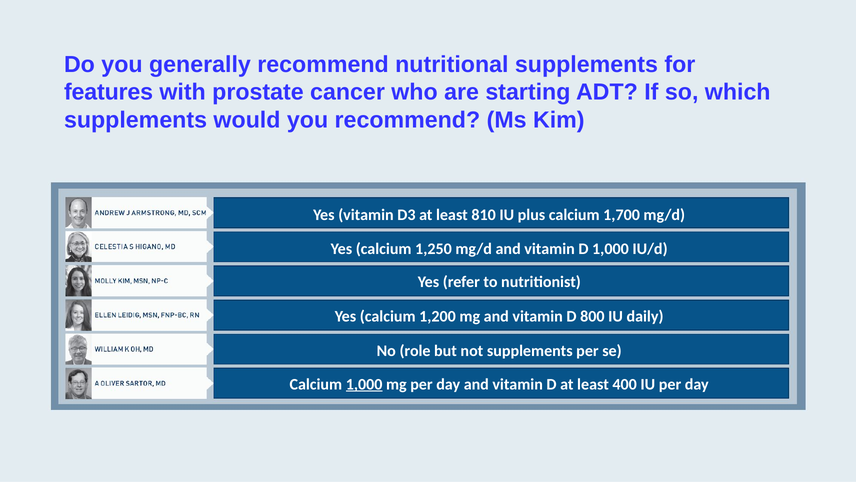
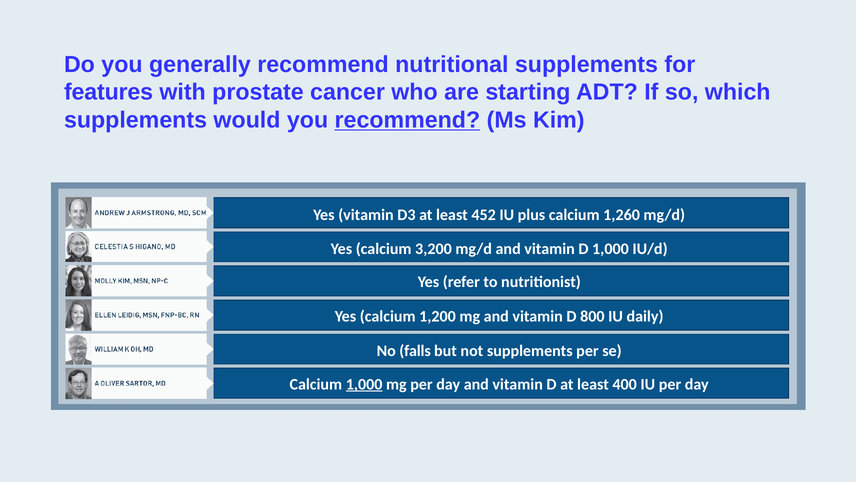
recommend at (407, 120) underline: none -> present
810: 810 -> 452
1,700: 1,700 -> 1,260
1,250: 1,250 -> 3,200
role: role -> falls
